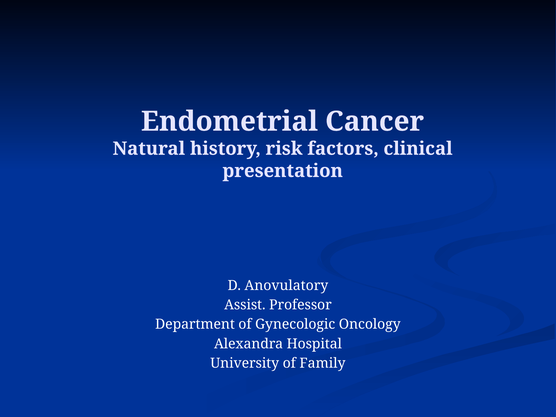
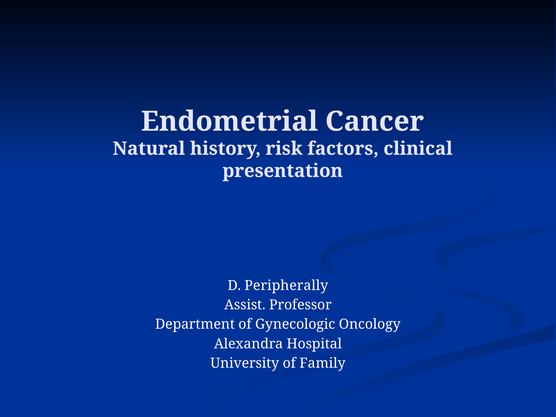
Anovulatory: Anovulatory -> Peripherally
